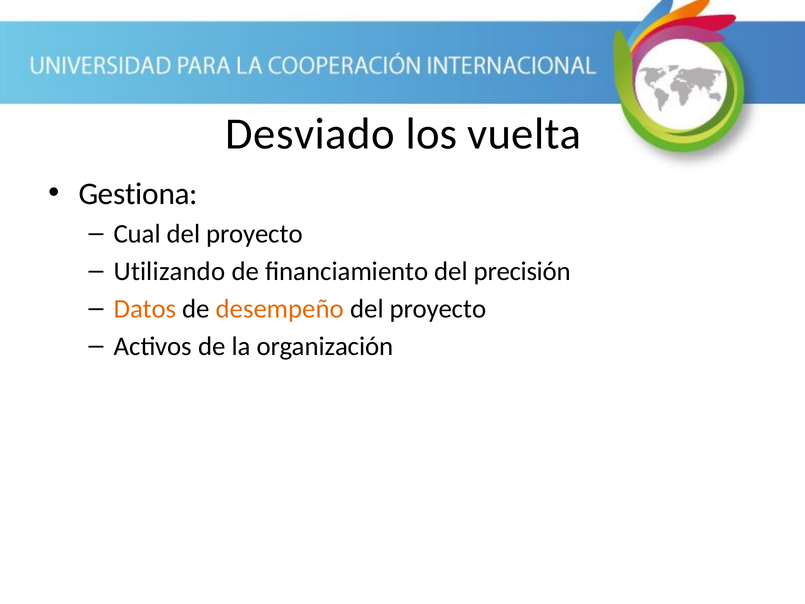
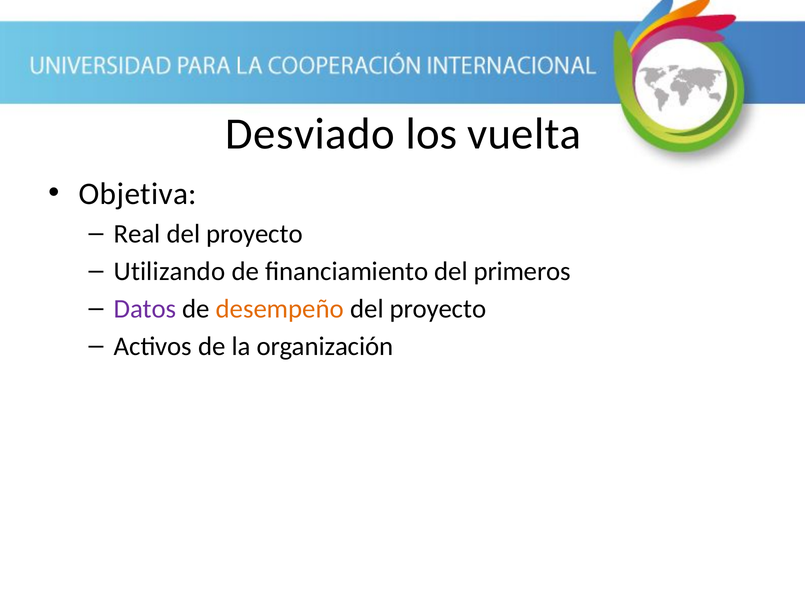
Gestiona: Gestiona -> Objetiva
Cual: Cual -> Real
precisión: precisión -> primeros
Datos colour: orange -> purple
